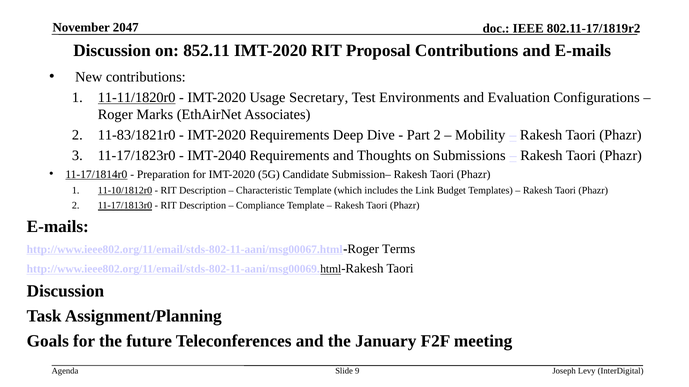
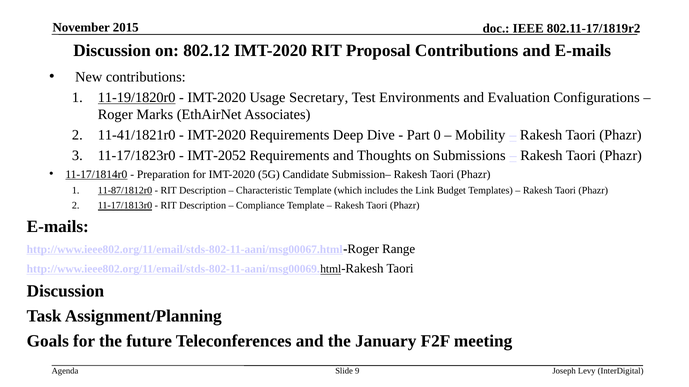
2047: 2047 -> 2015
852.11: 852.11 -> 802.12
11-11/1820r0: 11-11/1820r0 -> 11-19/1820r0
11-83/1821r0: 11-83/1821r0 -> 11-41/1821r0
Part 2: 2 -> 0
IMT-2040: IMT-2040 -> IMT-2052
11-10/1812r0: 11-10/1812r0 -> 11-87/1812r0
Terms: Terms -> Range
